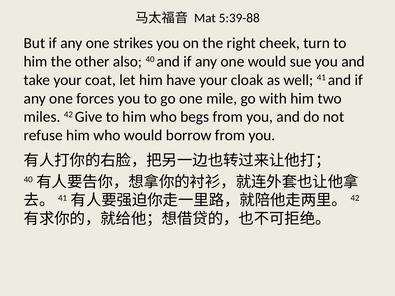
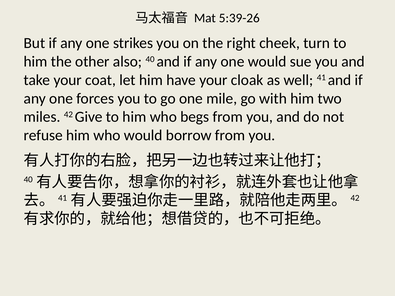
5:39-88: 5:39-88 -> 5:39-26
